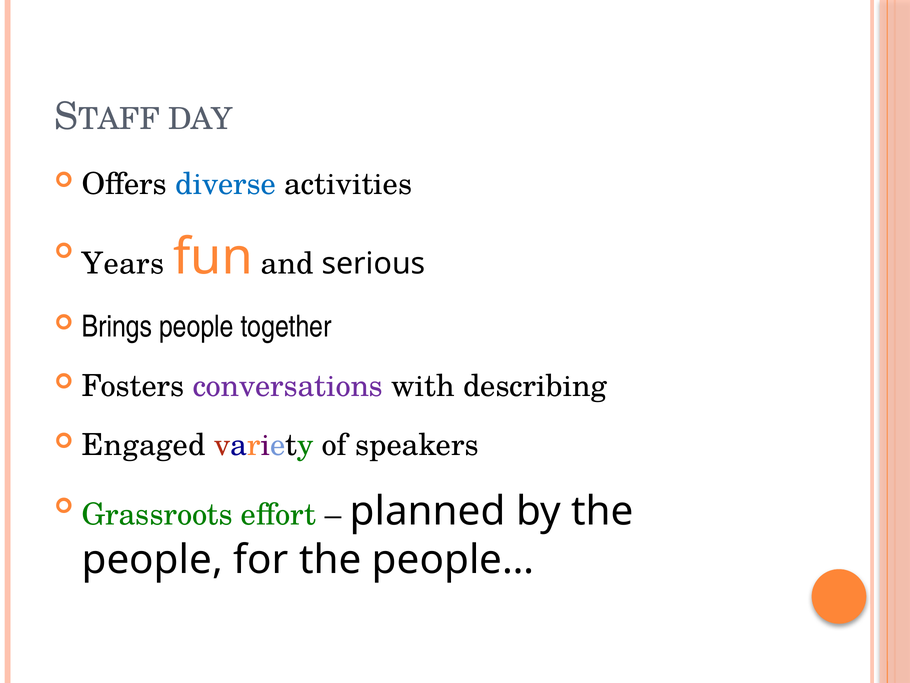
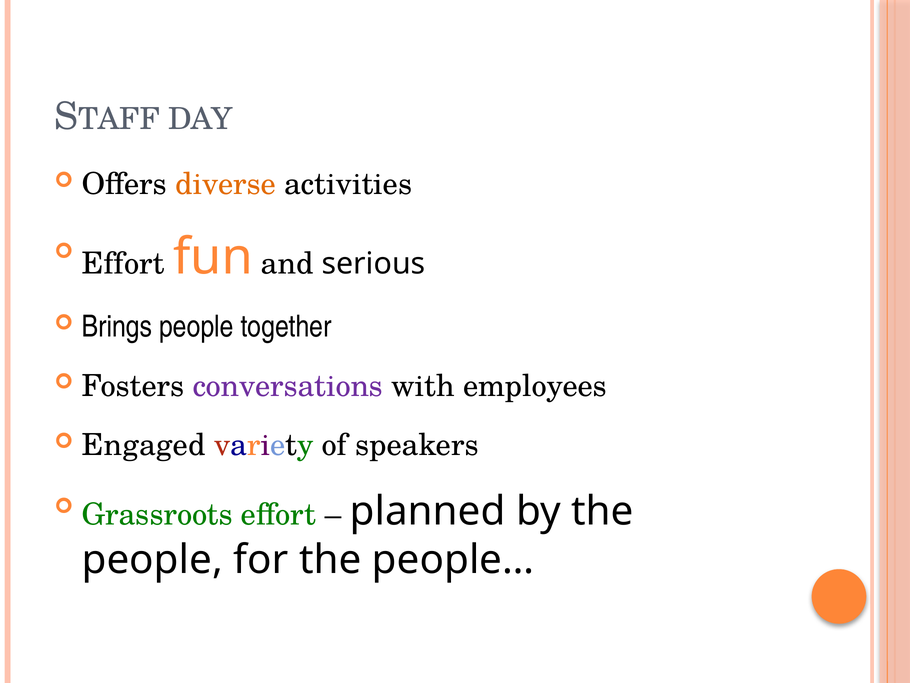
diverse colour: blue -> orange
Years at (123, 263): Years -> Effort
describing: describing -> employees
